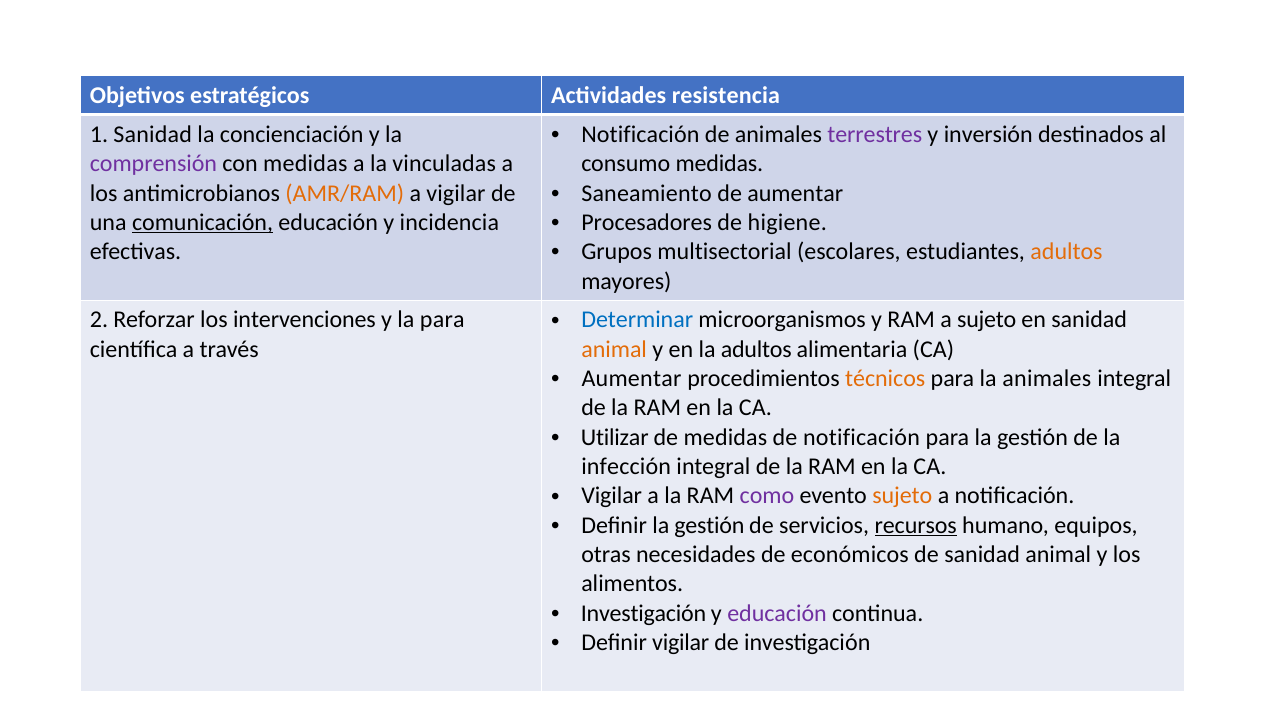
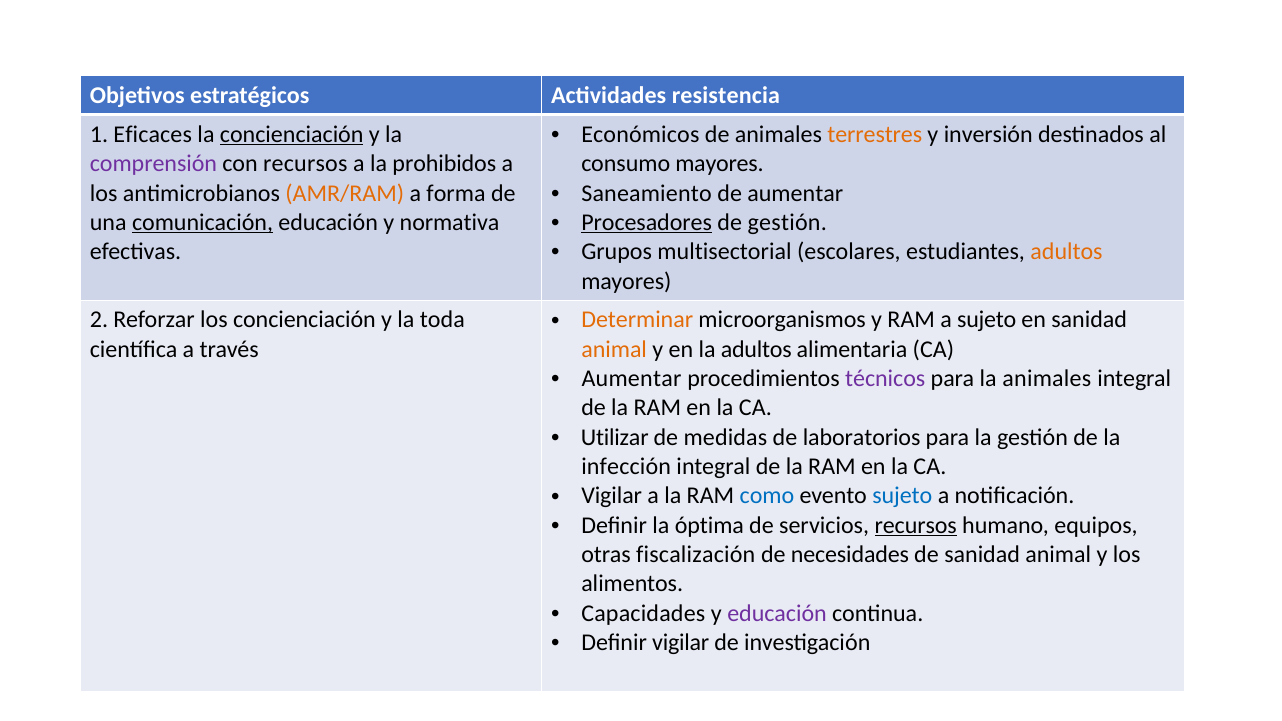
Notificación at (640, 134): Notificación -> Económicos
terrestres colour: purple -> orange
1 Sanidad: Sanidad -> Eficaces
concienciación at (292, 134) underline: none -> present
con medidas: medidas -> recursos
vinculadas: vinculadas -> prohibidos
consumo medidas: medidas -> mayores
a vigilar: vigilar -> forma
Procesadores underline: none -> present
de higiene: higiene -> gestión
incidencia: incidencia -> normativa
Determinar colour: blue -> orange
los intervenciones: intervenciones -> concienciación
la para: para -> toda
técnicos colour: orange -> purple
de notificación: notificación -> laboratorios
como colour: purple -> blue
sujeto at (902, 496) colour: orange -> blue
Definir la gestión: gestión -> óptima
necesidades: necesidades -> fiscalización
económicos: económicos -> necesidades
Investigación at (644, 613): Investigación -> Capacidades
